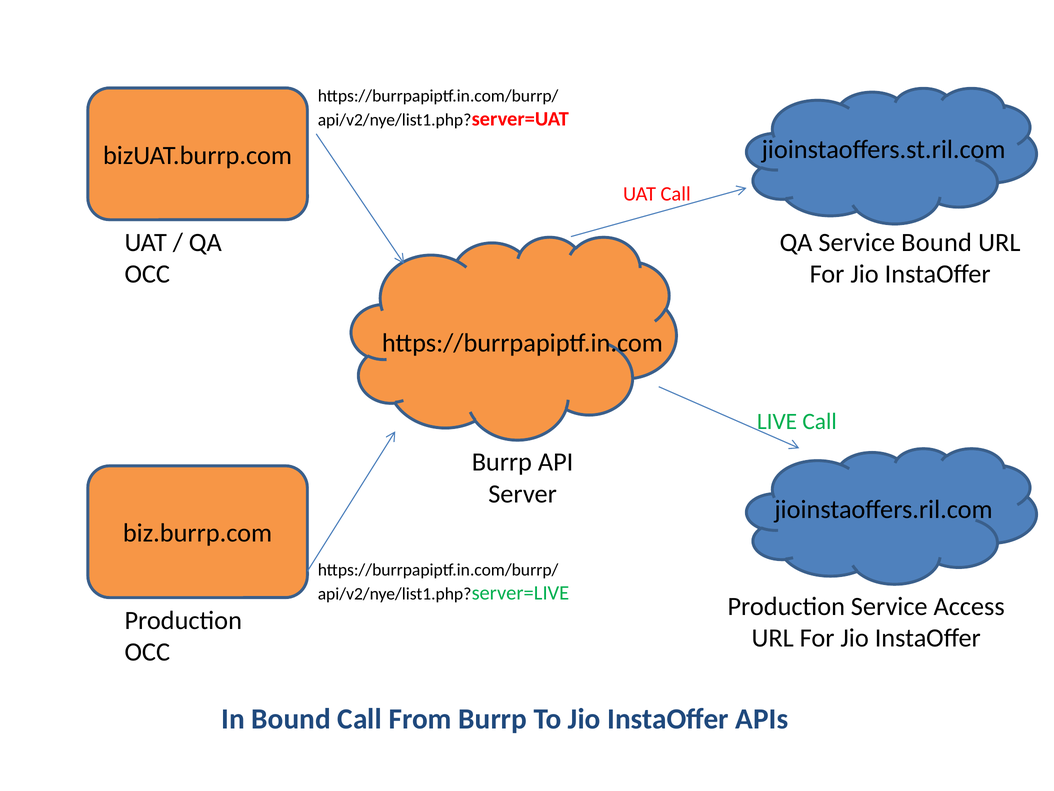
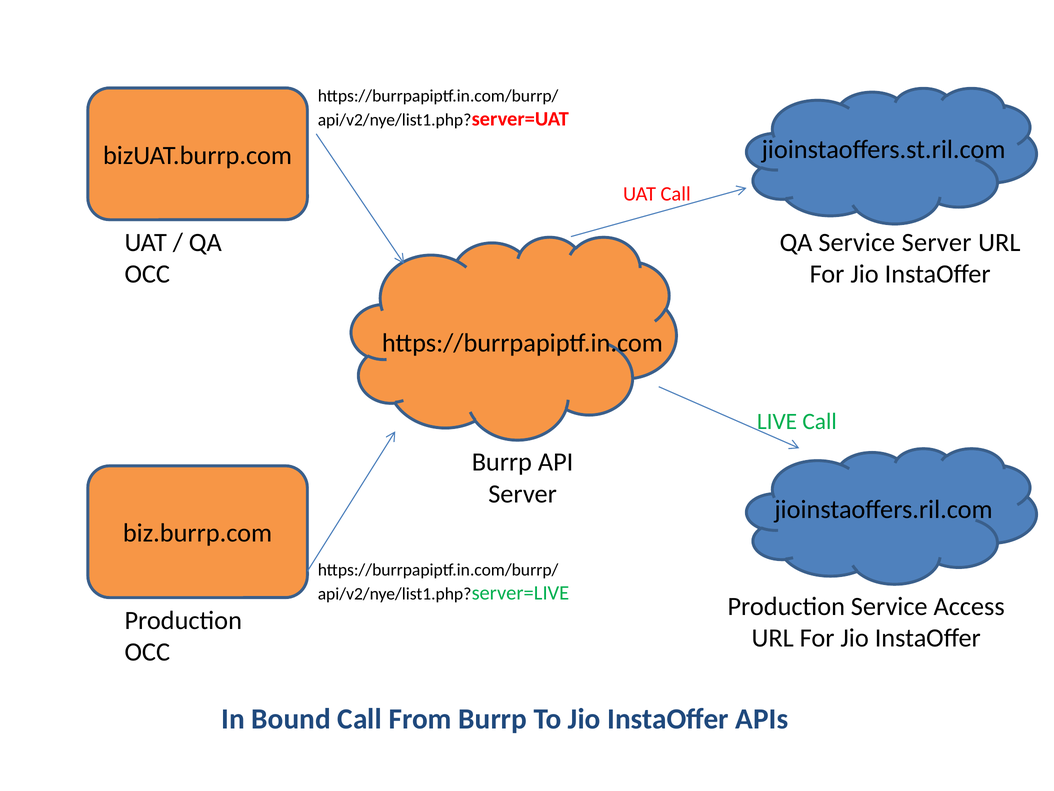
Service Bound: Bound -> Server
